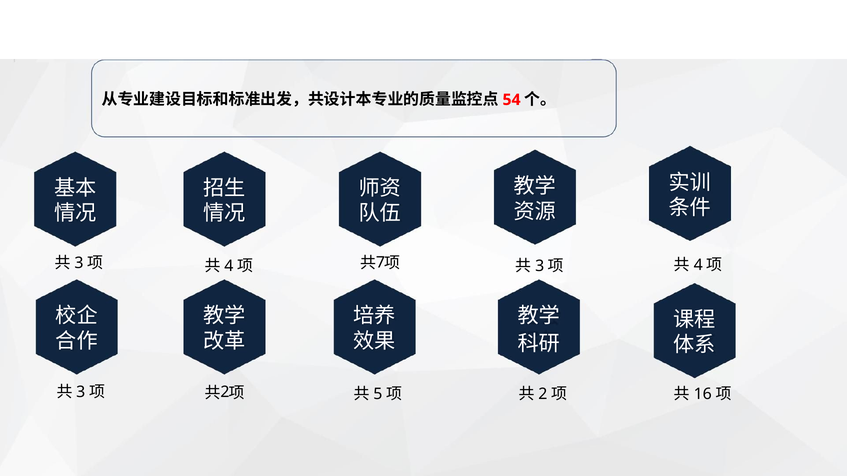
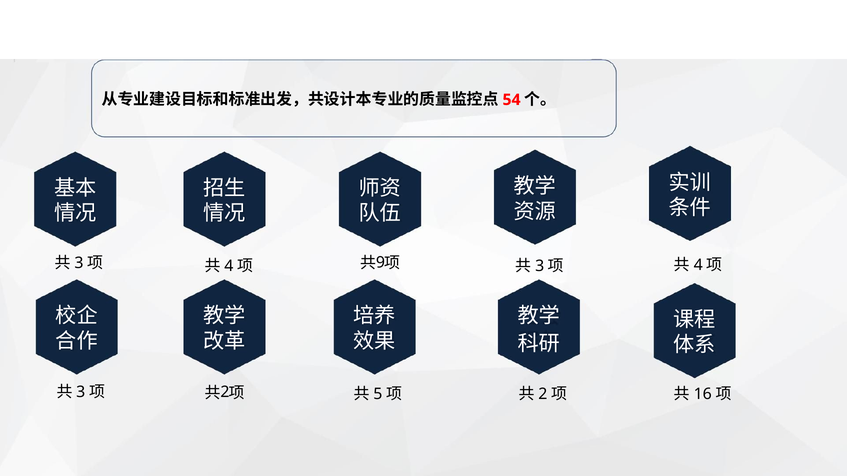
7: 7 -> 9
